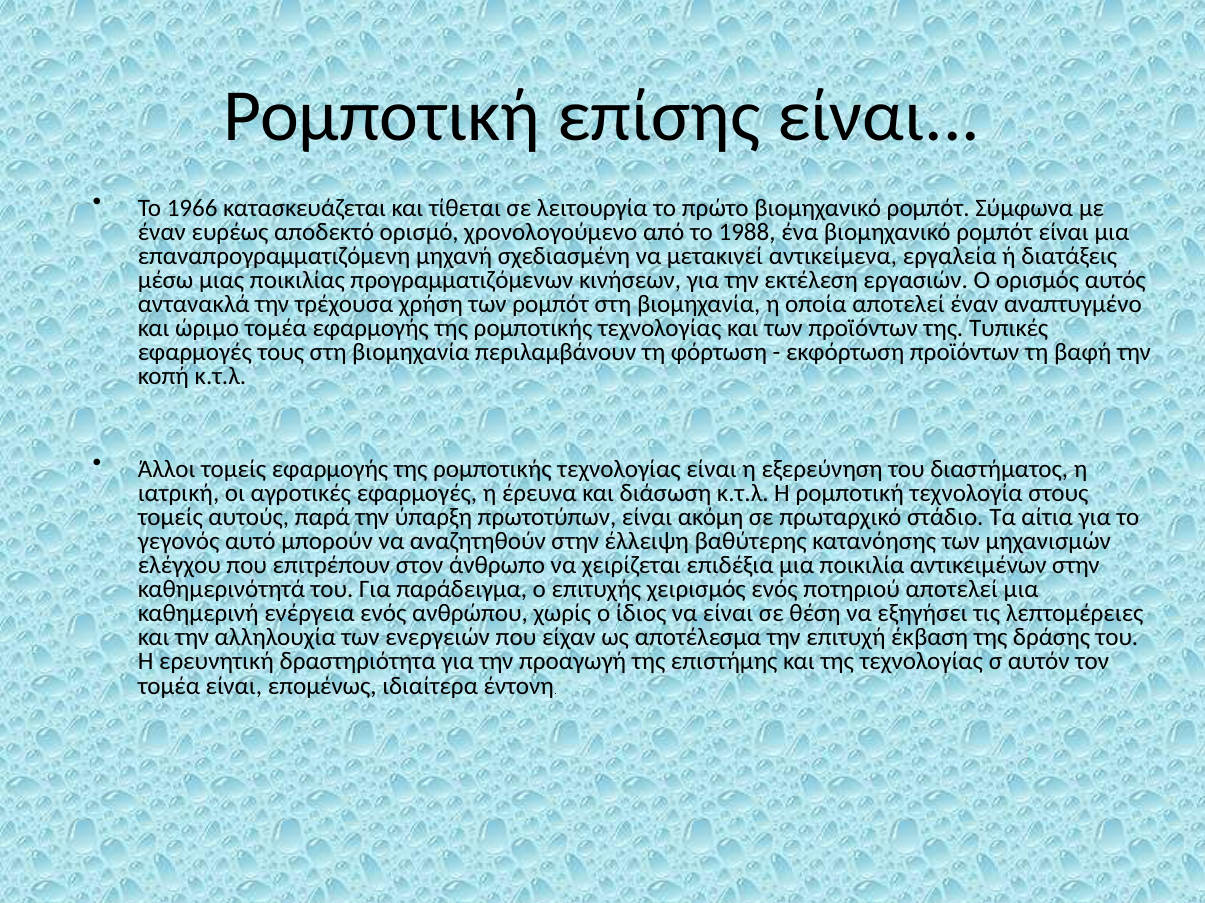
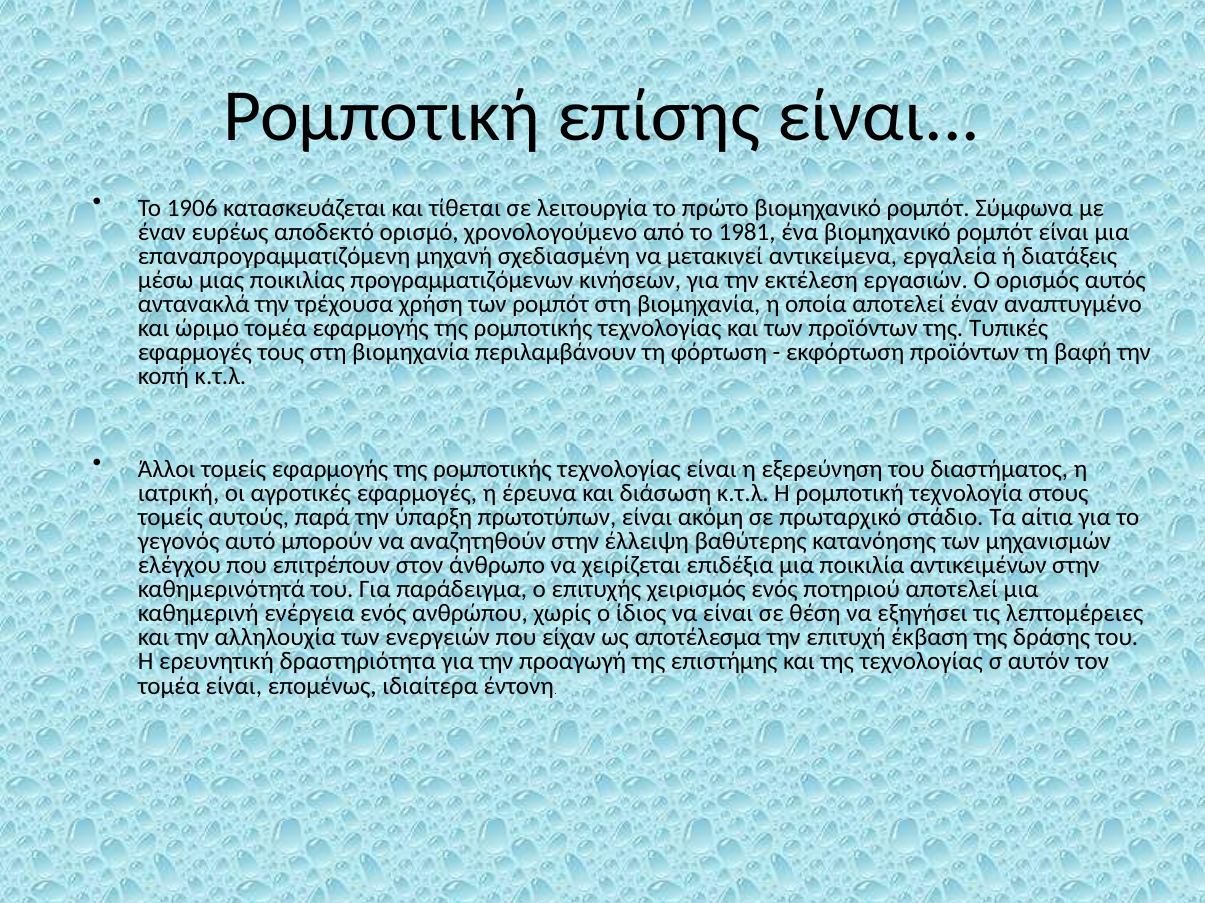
1966: 1966 -> 1906
1988: 1988 -> 1981
